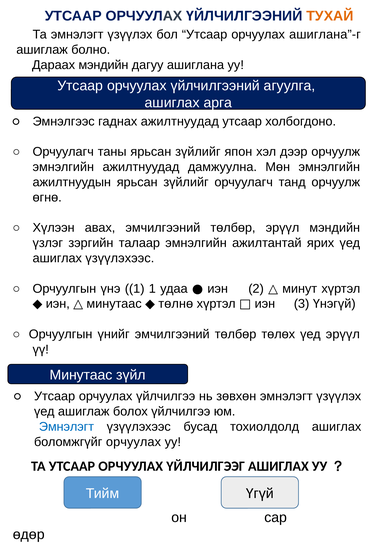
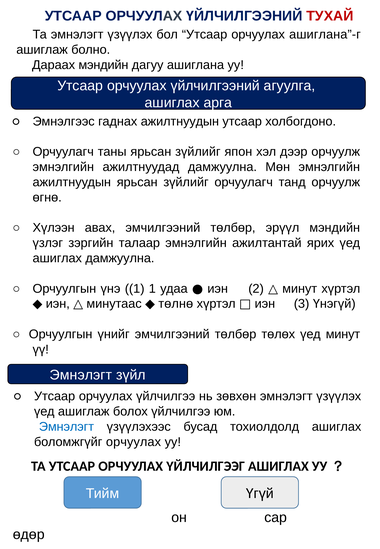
ТУХАЙ colour: orange -> red
гаднах ажилтнуудад: ажилтнуудад -> ажилтнуудын
ашиглах үзүүлэхээс: үзүүлэхээс -> дамжуулна
үед эрүүл: эрүүл -> минут
Минутаас at (81, 375): Минутаас -> Эмнэлэгт
